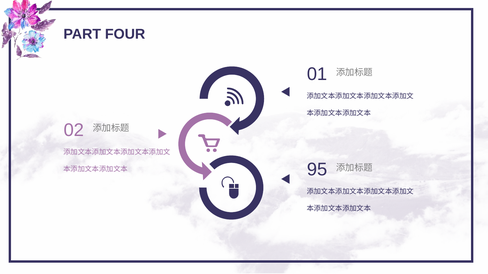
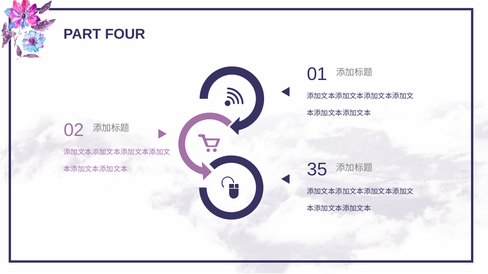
95: 95 -> 35
